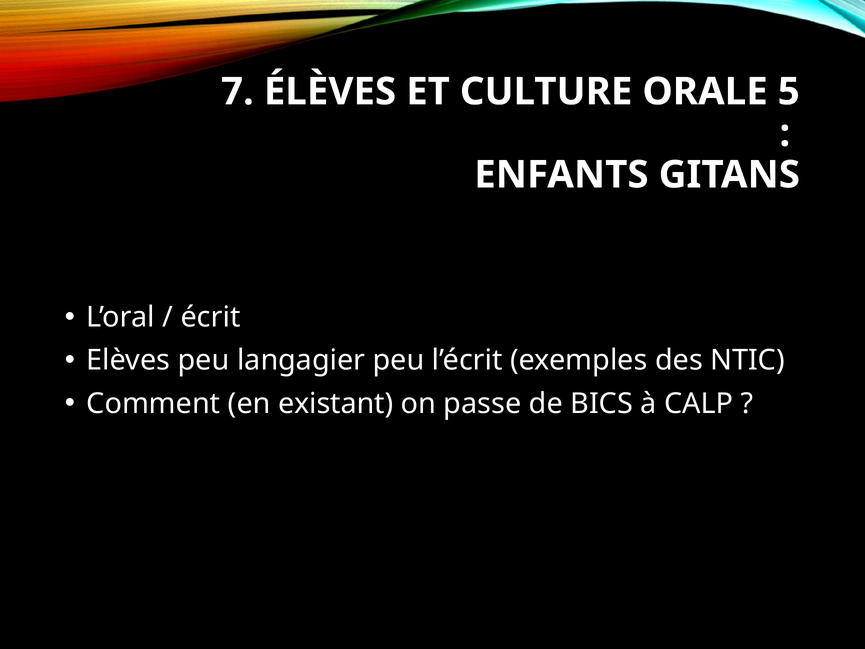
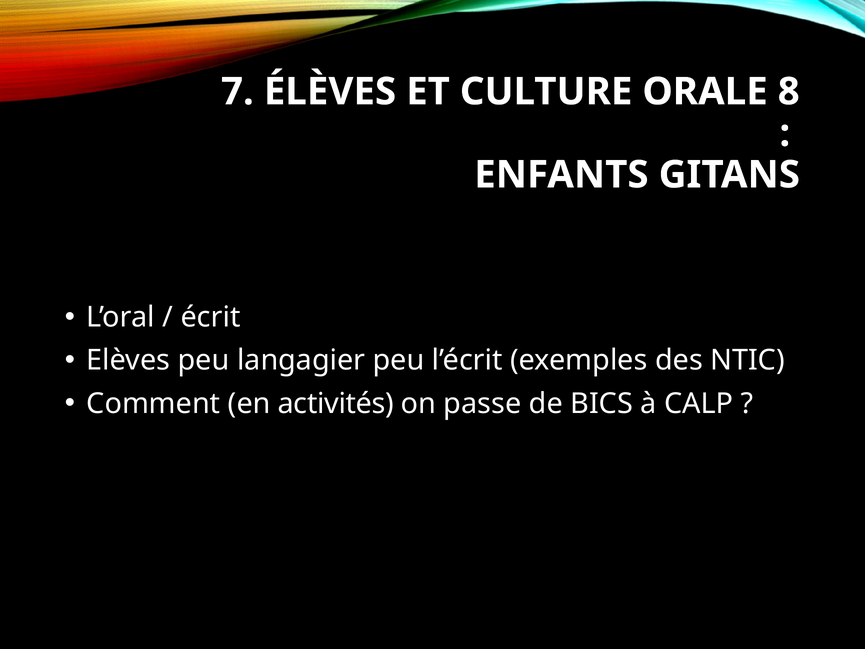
5: 5 -> 8
existant: existant -> activités
